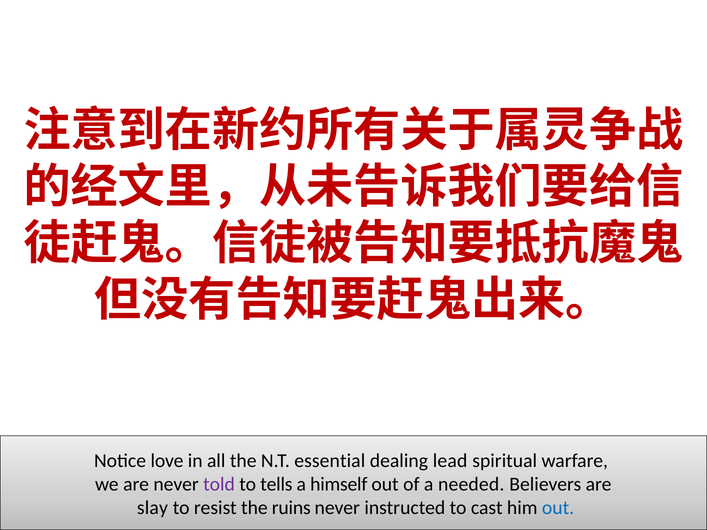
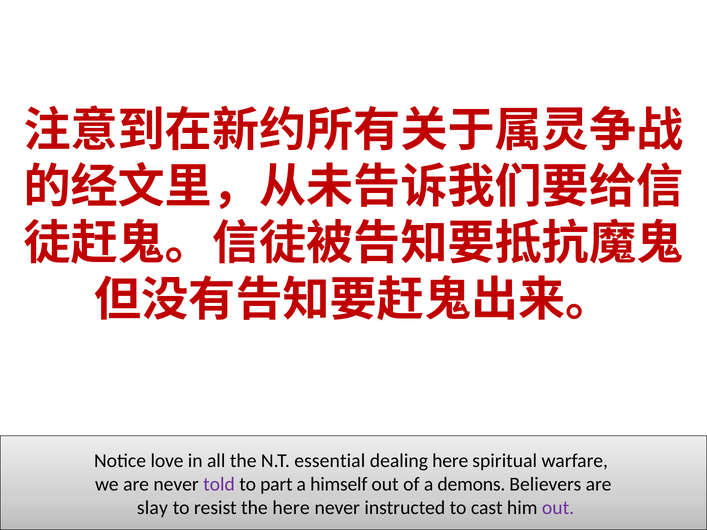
dealing lead: lead -> here
tells: tells -> part
needed: needed -> demons
the ruins: ruins -> here
out at (558, 508) colour: blue -> purple
